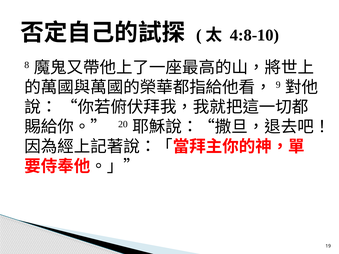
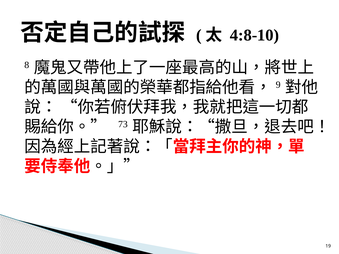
20: 20 -> 73
